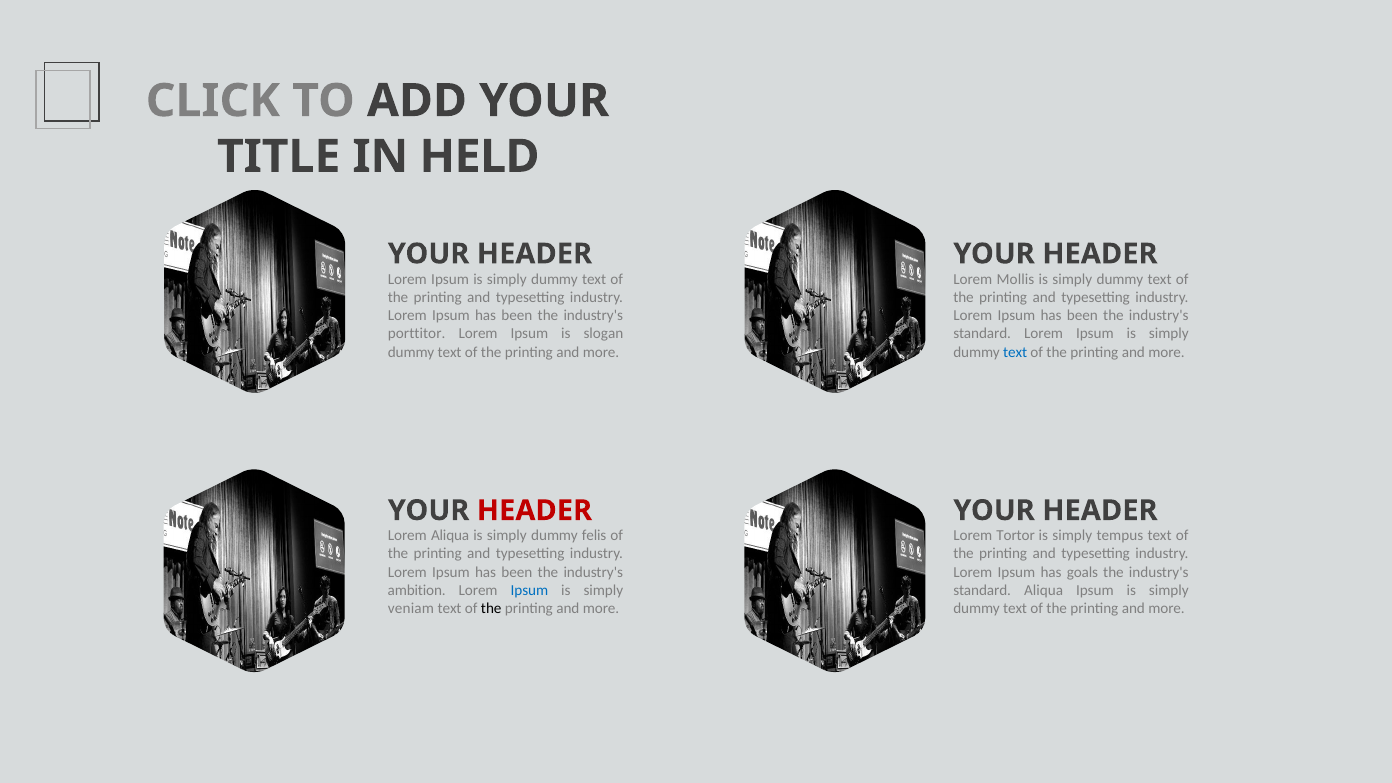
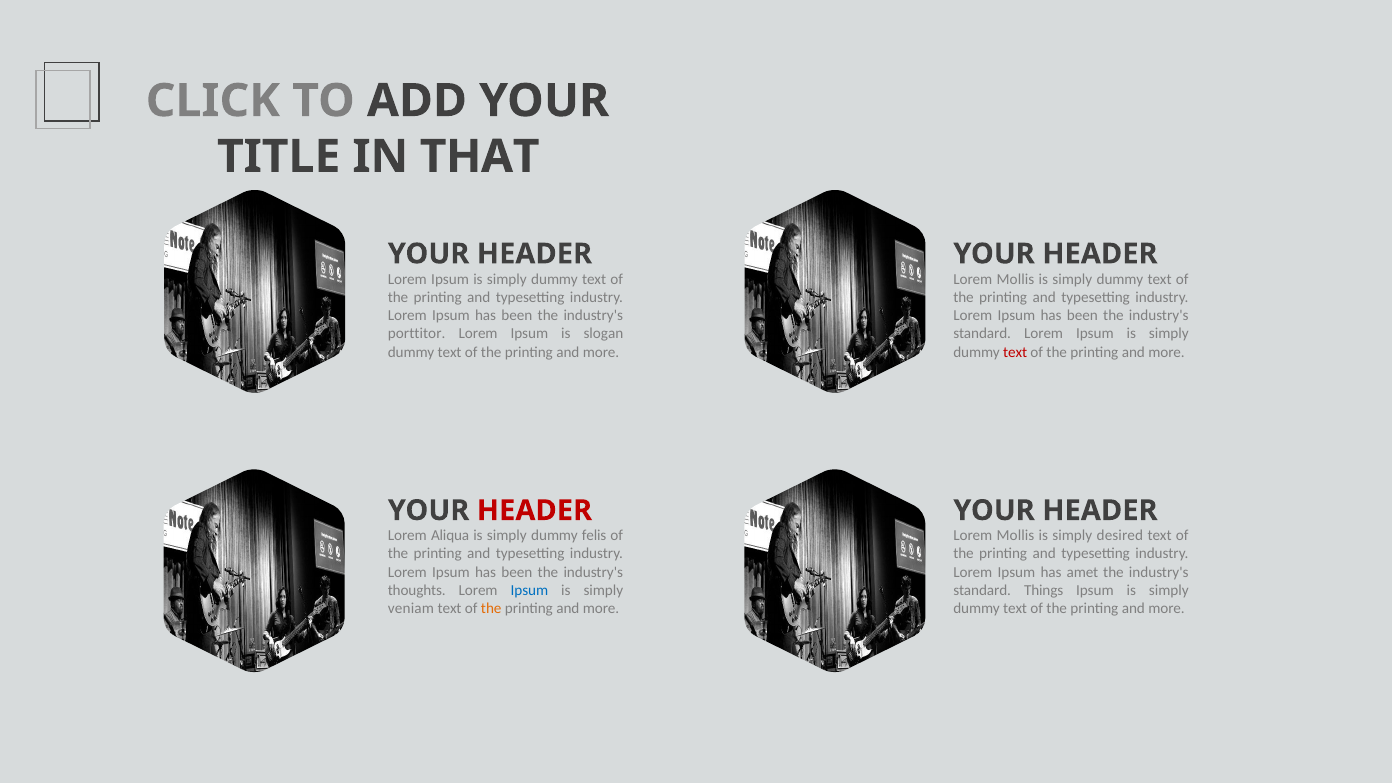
HELD: HELD -> THAT
text at (1015, 352) colour: blue -> red
Tortor at (1016, 536): Tortor -> Mollis
tempus: tempus -> desired
goals: goals -> amet
ambition: ambition -> thoughts
standard Aliqua: Aliqua -> Things
the at (491, 609) colour: black -> orange
